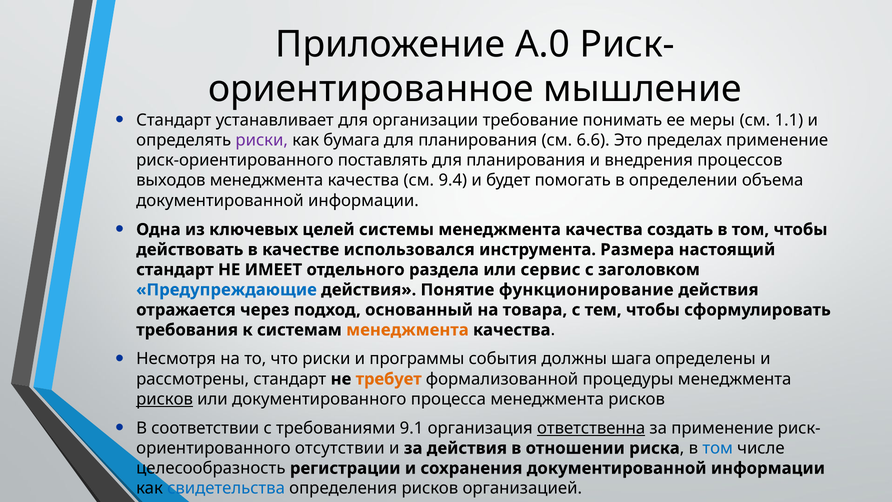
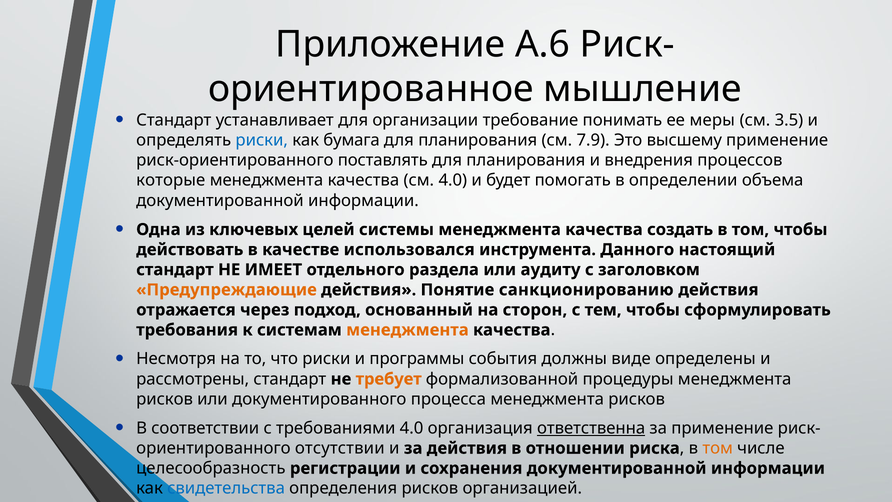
А.0: А.0 -> А.6
1.1: 1.1 -> 3.5
риски at (262, 140) colour: purple -> blue
6.6: 6.6 -> 7.9
пределах: пределах -> высшему
выходов: выходов -> которые
см 9.4: 9.4 -> 4.0
Размера: Размера -> Данного
сервис: сервис -> аудиту
Предупреждающие colour: blue -> orange
функционирование: функционирование -> санкционированию
товара: товара -> сторон
шага: шага -> виде
рисков at (165, 399) underline: present -> none
требованиями 9.1: 9.1 -> 4.0
том at (718, 448) colour: blue -> orange
